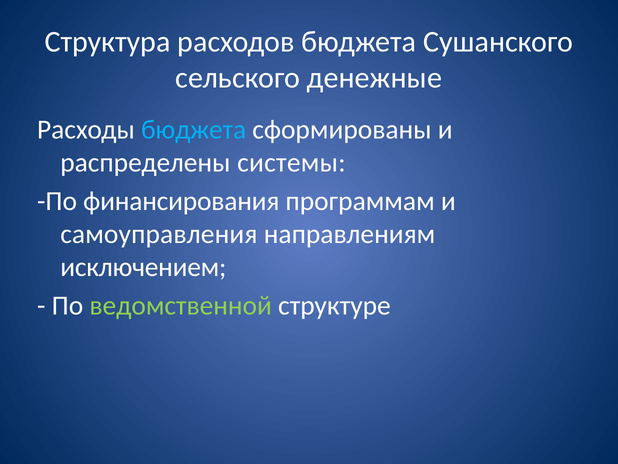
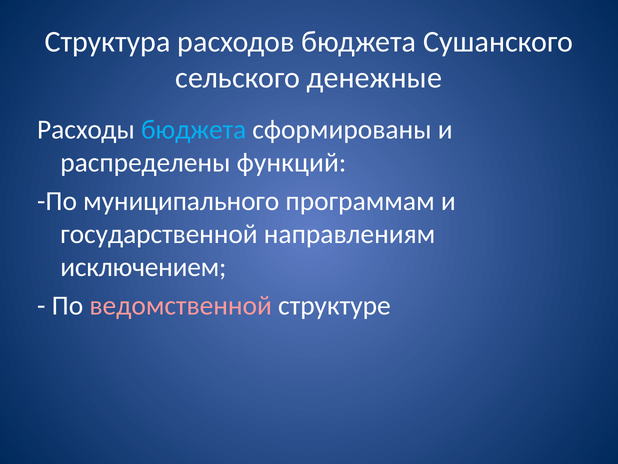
системы: системы -> функций
финансирования: финансирования -> муниципального
самоуправления: самоуправления -> государственной
ведомственной colour: light green -> pink
